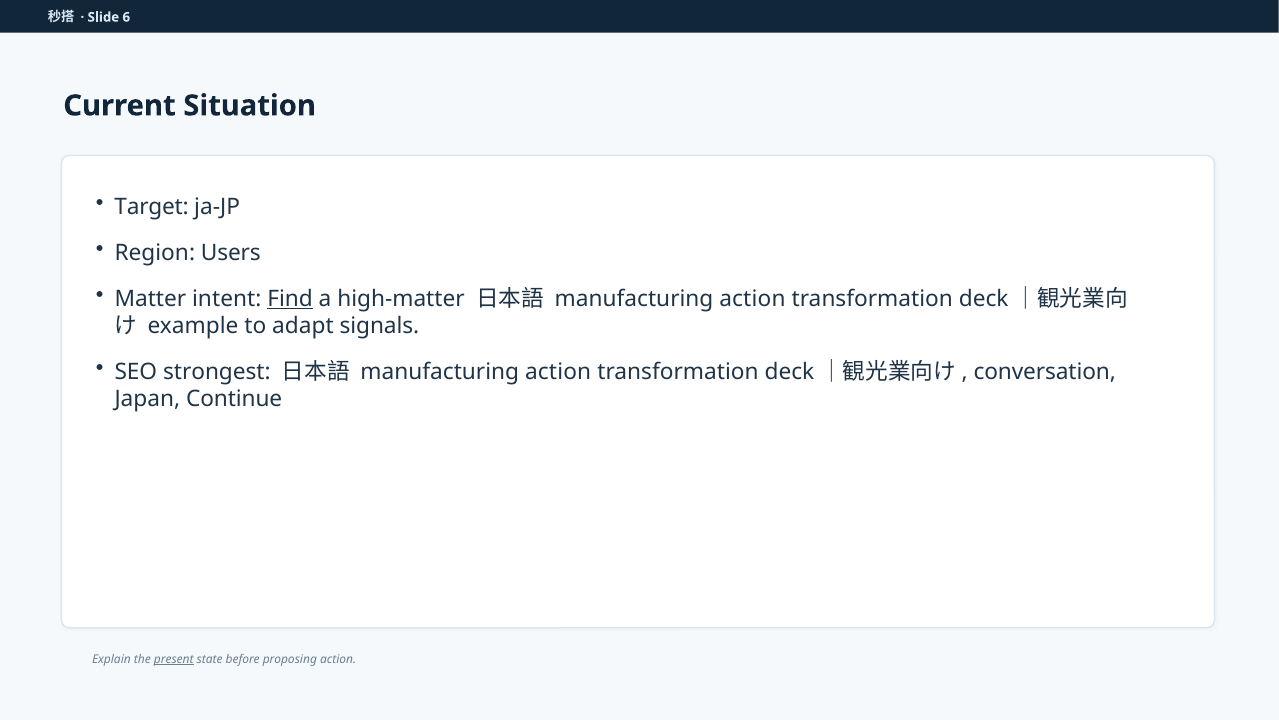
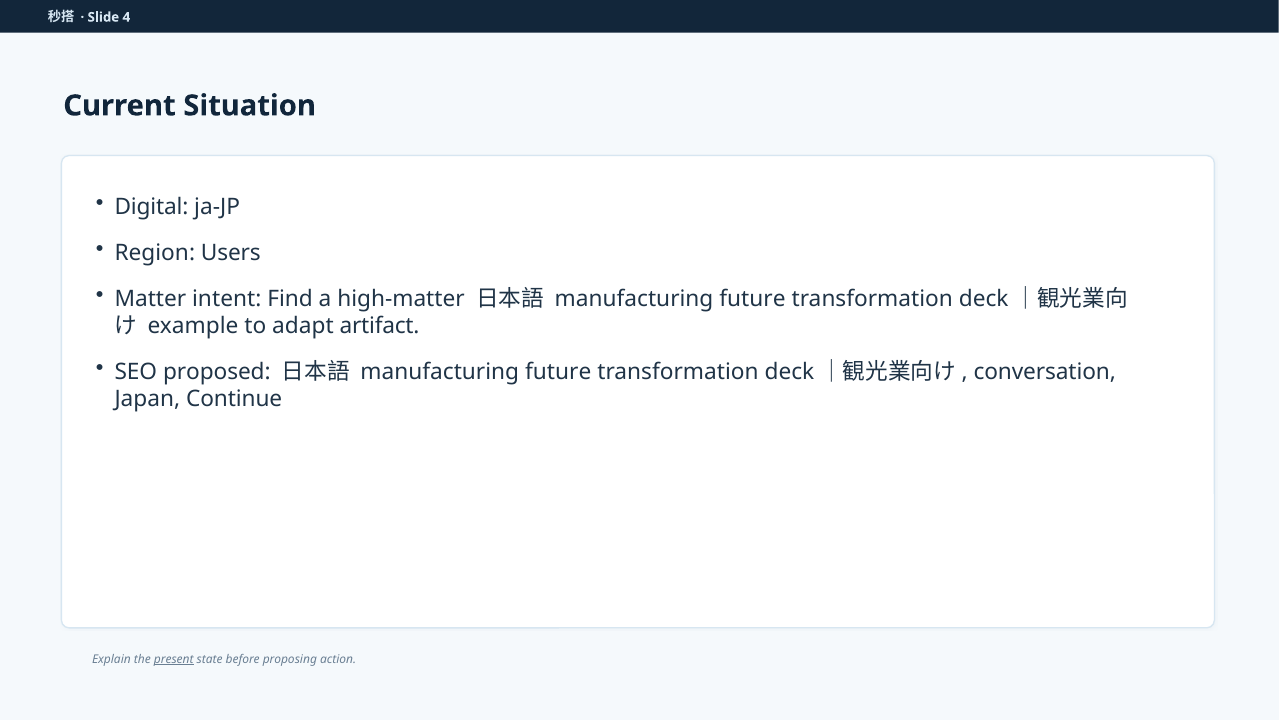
6: 6 -> 4
Target: Target -> Digital
Find underline: present -> none
action at (752, 299): action -> future
signals: signals -> artifact
strongest: strongest -> proposed
action at (558, 372): action -> future
